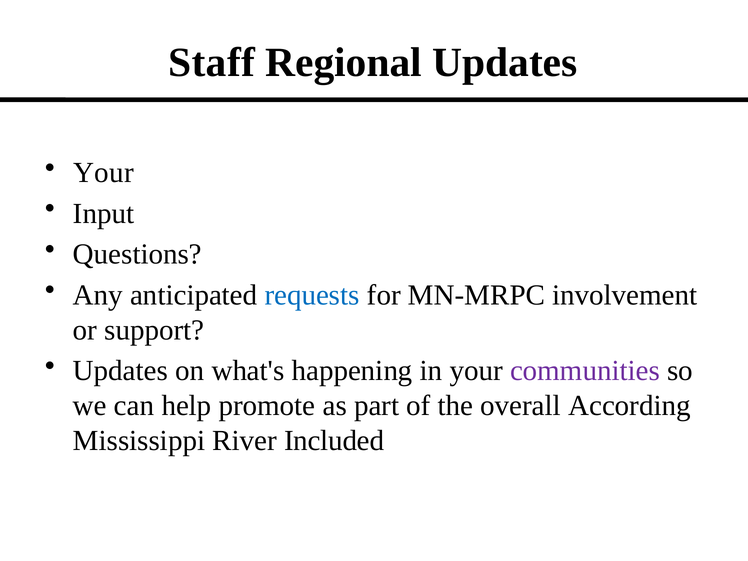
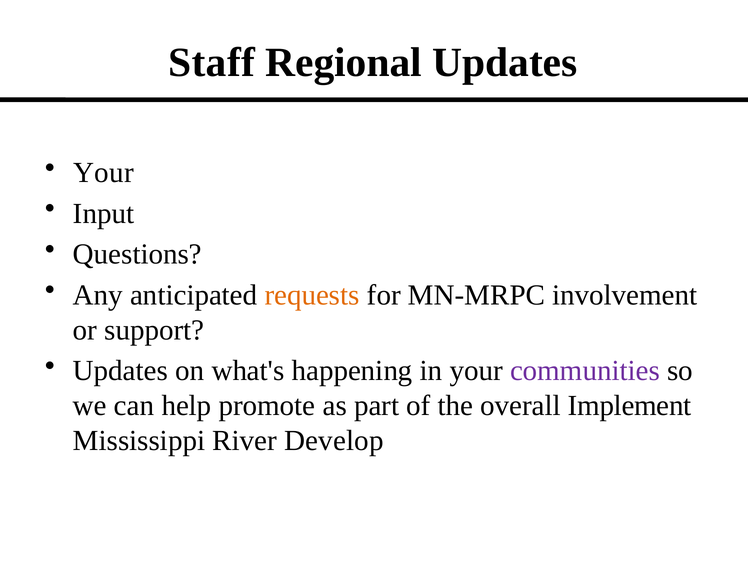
requests colour: blue -> orange
According: According -> Implement
Included: Included -> Develop
